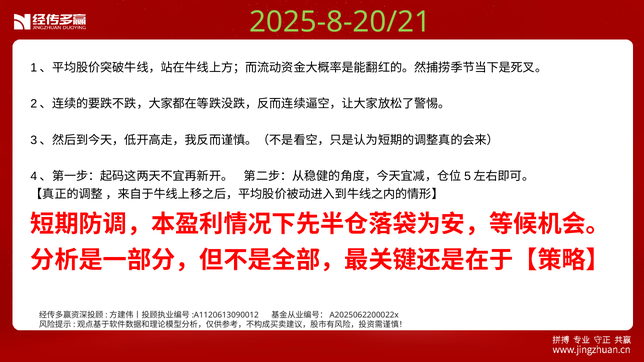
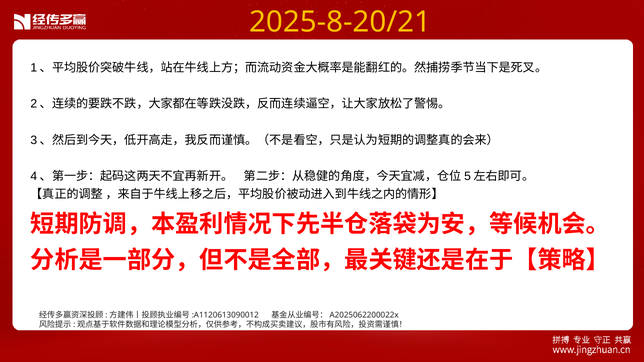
2025-8-20/21 colour: light green -> yellow
